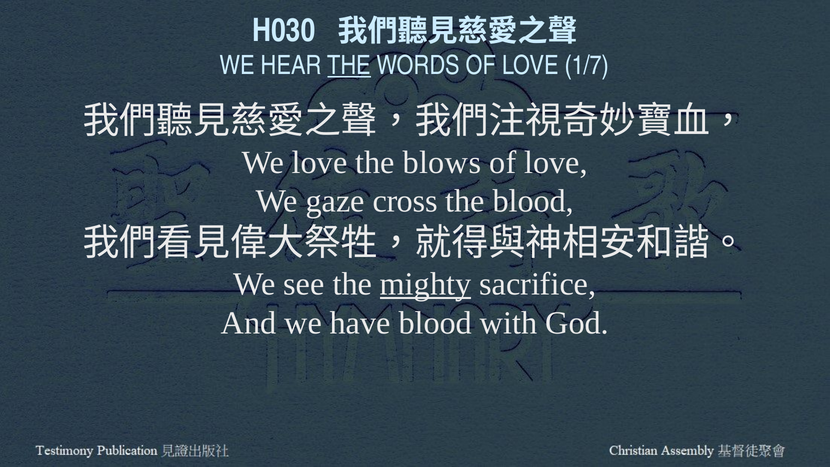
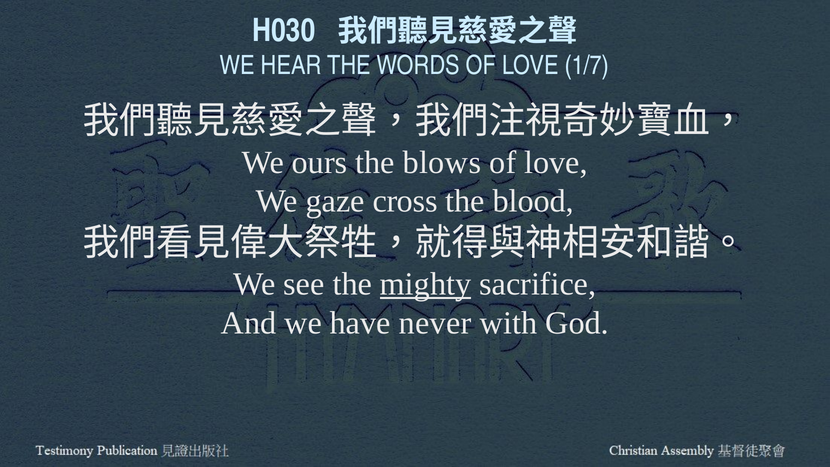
THE at (349, 65) underline: present -> none
We love: love -> ours
have blood: blood -> never
